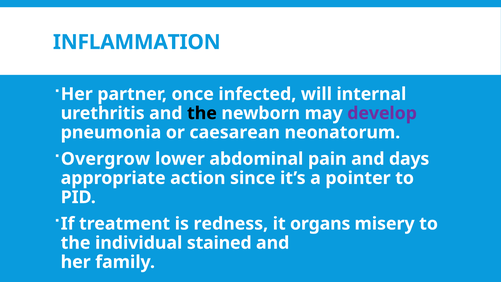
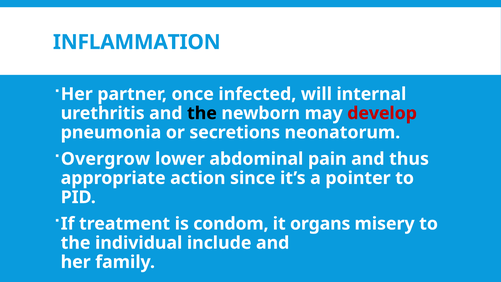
develop colour: purple -> red
caesarean: caesarean -> secretions
days: days -> thus
redness: redness -> condom
stained: stained -> include
